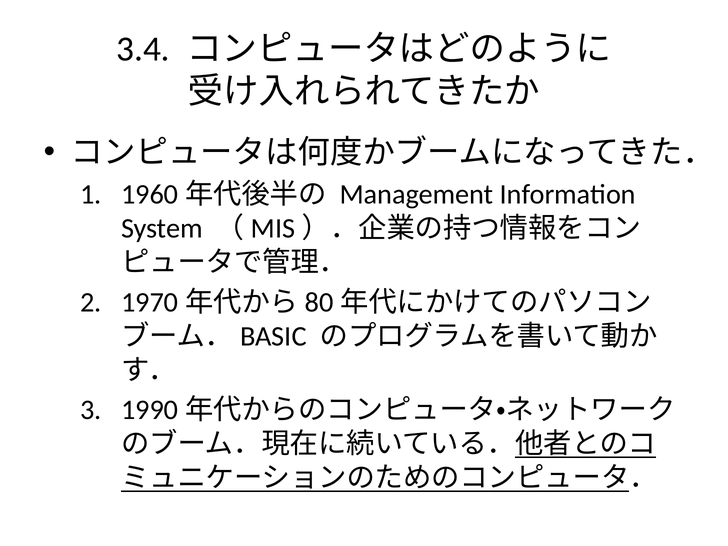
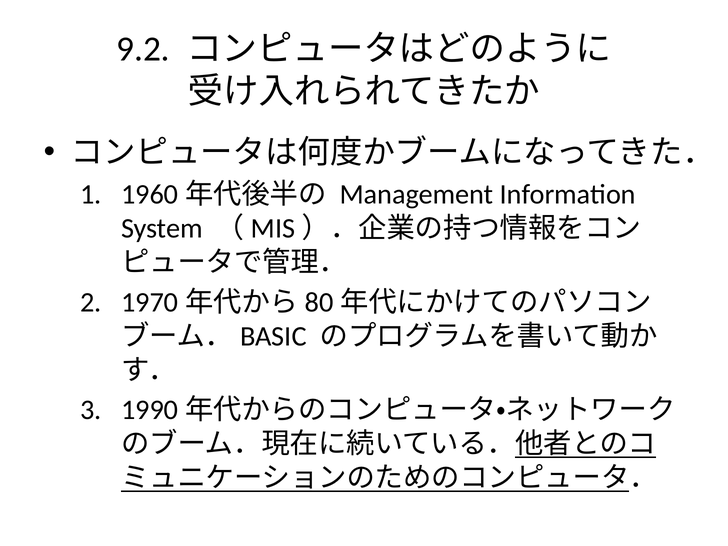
3.4: 3.4 -> 9.2
